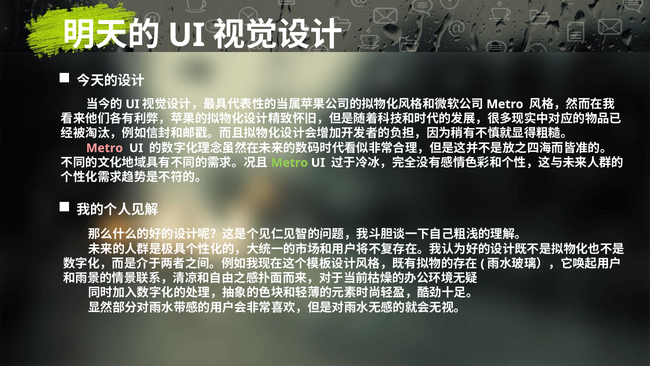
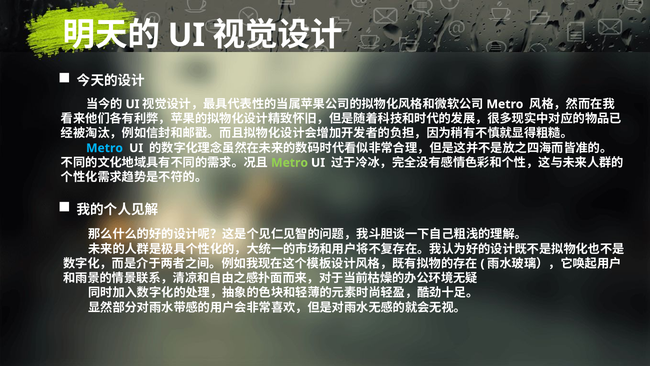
Metro at (104, 148) colour: pink -> light blue
